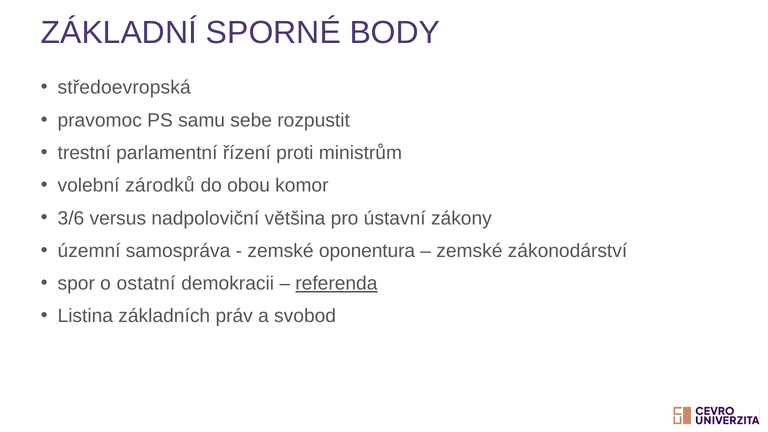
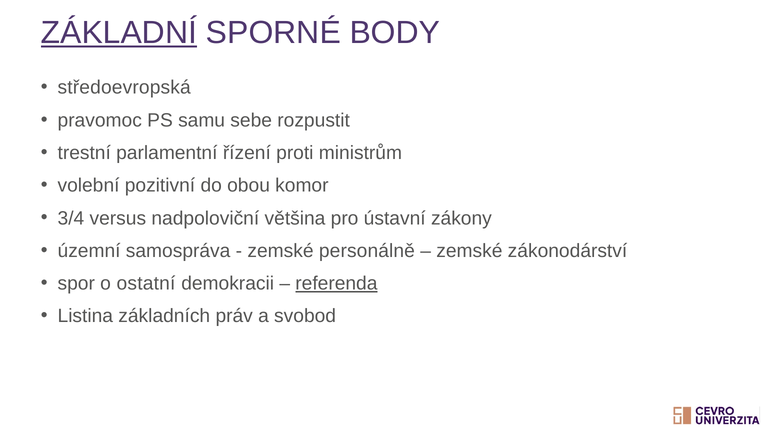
ZÁKLADNÍ underline: none -> present
zárodků: zárodků -> pozitivní
3/6: 3/6 -> 3/4
oponentura: oponentura -> personálně
